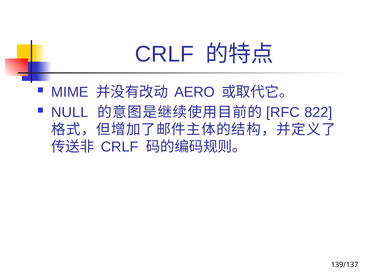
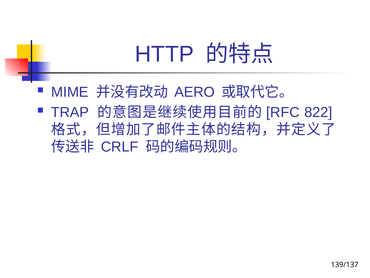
CRLF at (164, 54): CRLF -> HTTP
NULL: NULL -> TRAP
